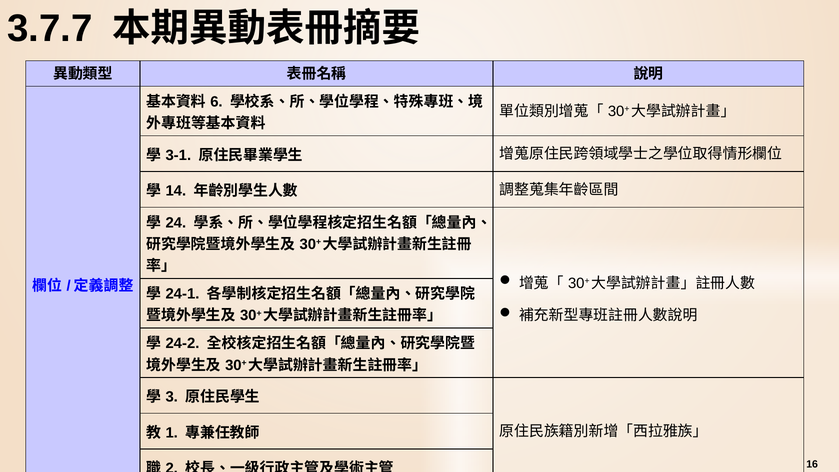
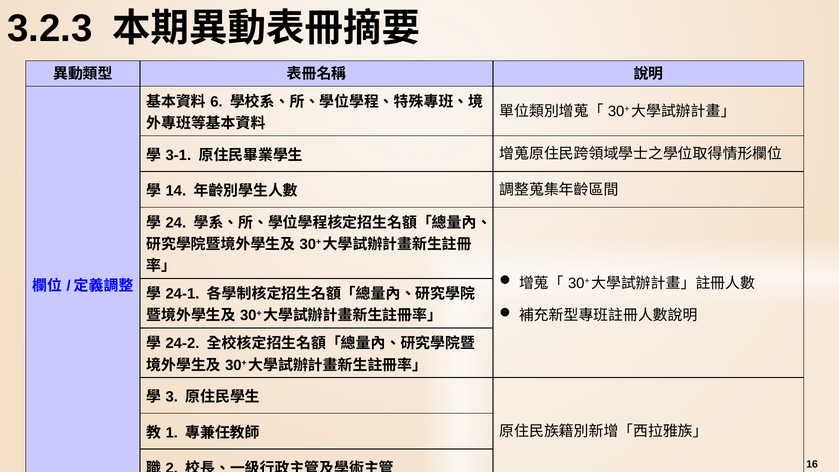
3.7.7: 3.7.7 -> 3.2.3
